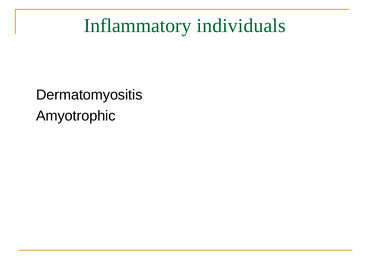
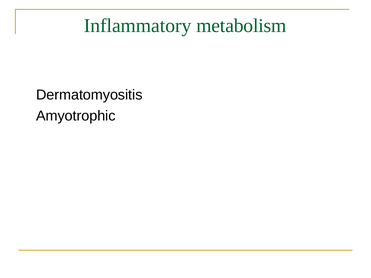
individuals: individuals -> metabolism
